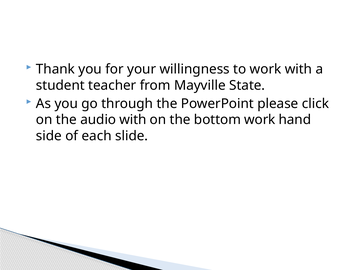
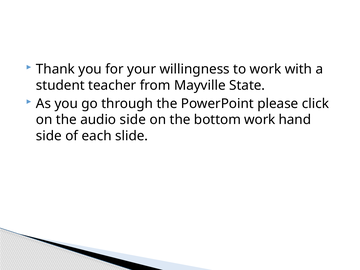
audio with: with -> side
